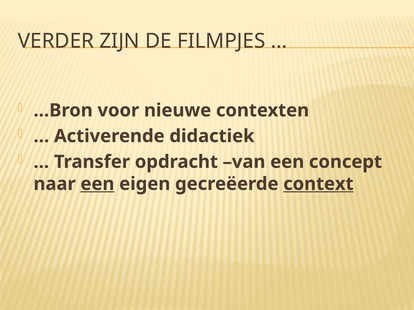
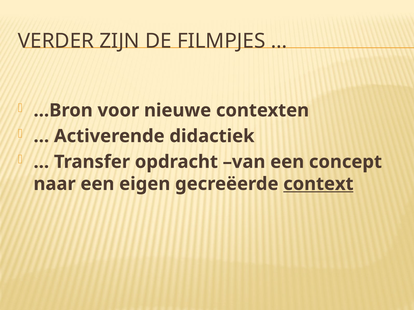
een at (97, 184) underline: present -> none
